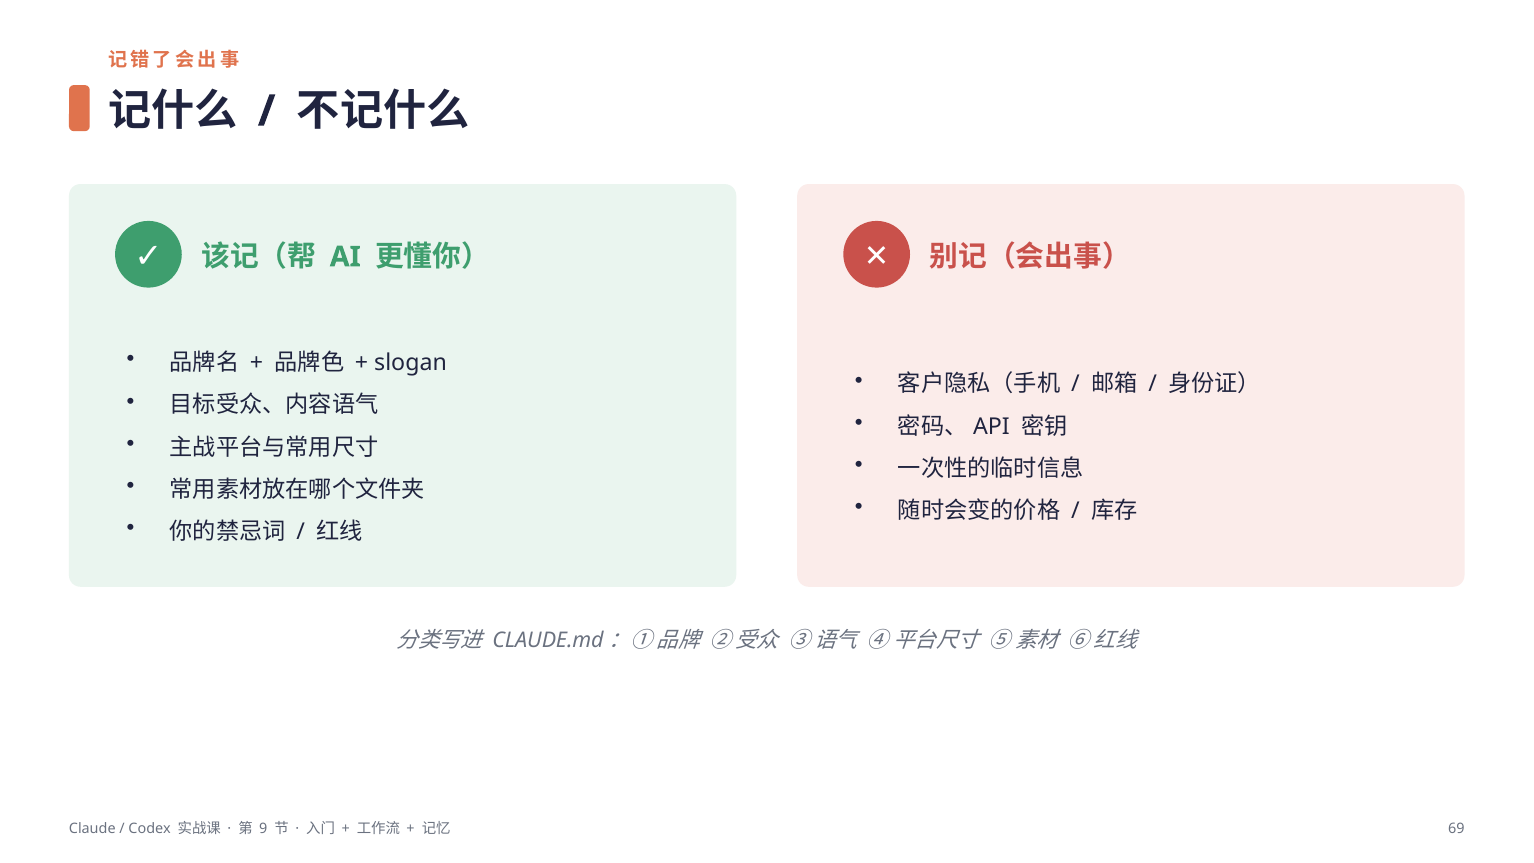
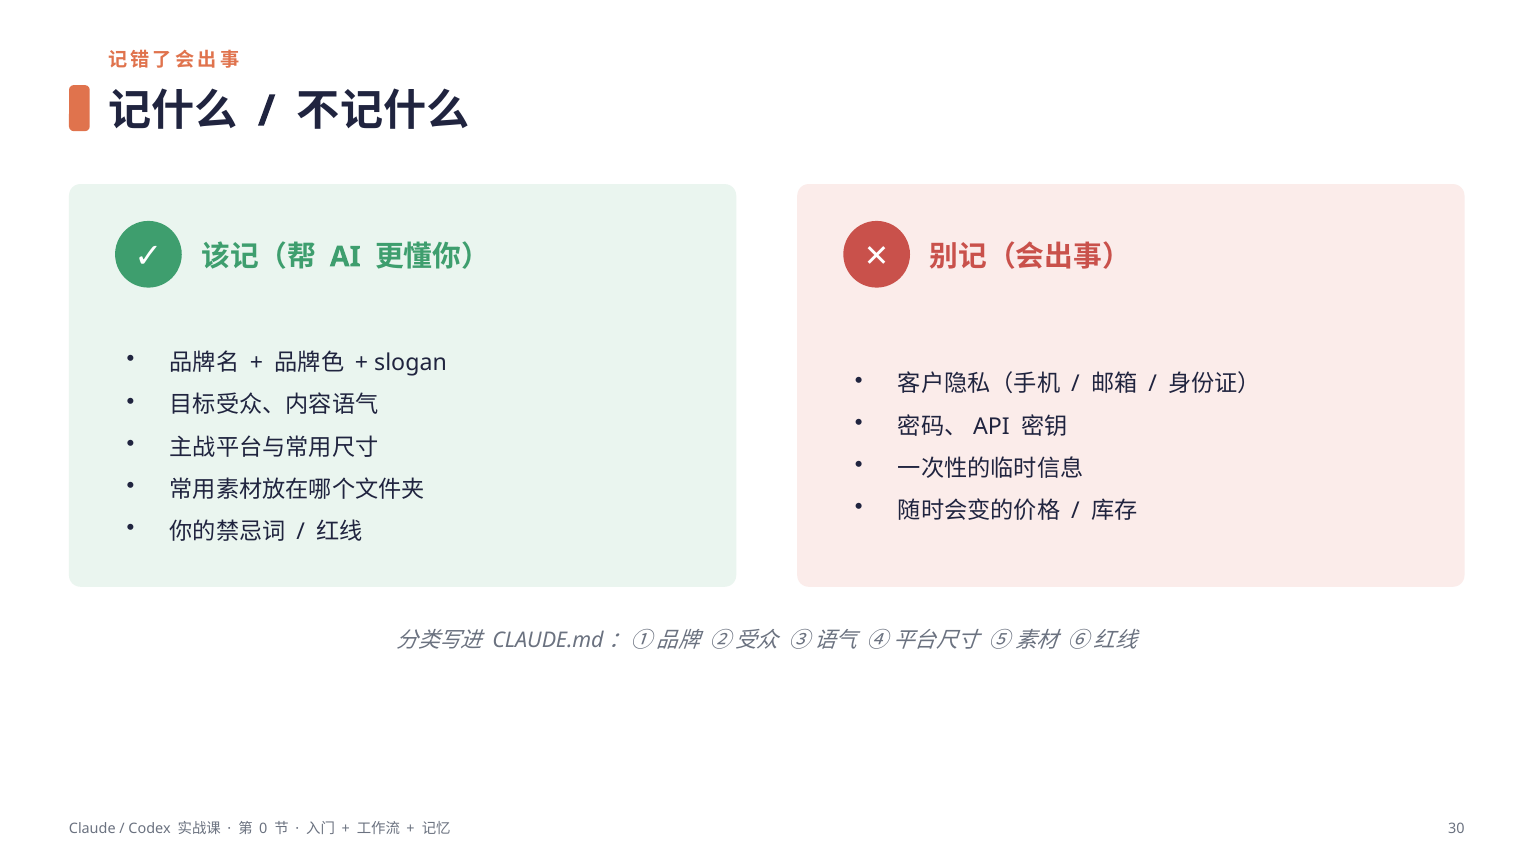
9: 9 -> 0
69: 69 -> 30
